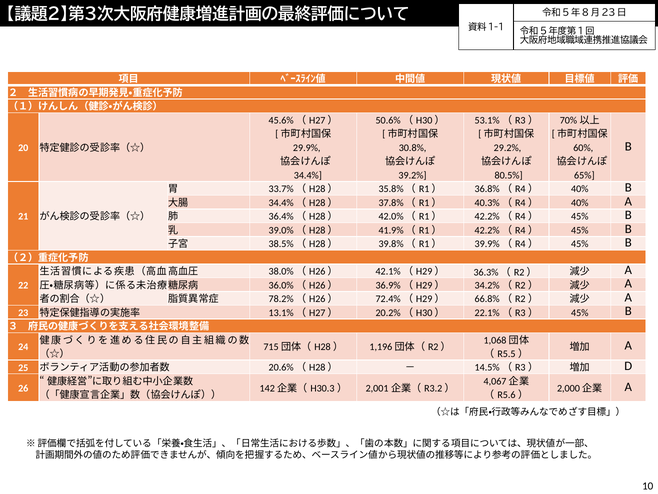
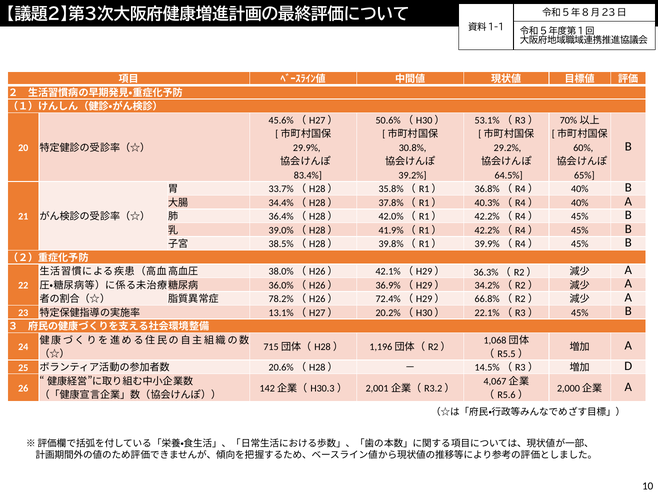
34.4%: 34.4% -> 83.4%
80.5%: 80.5% -> 64.5%
